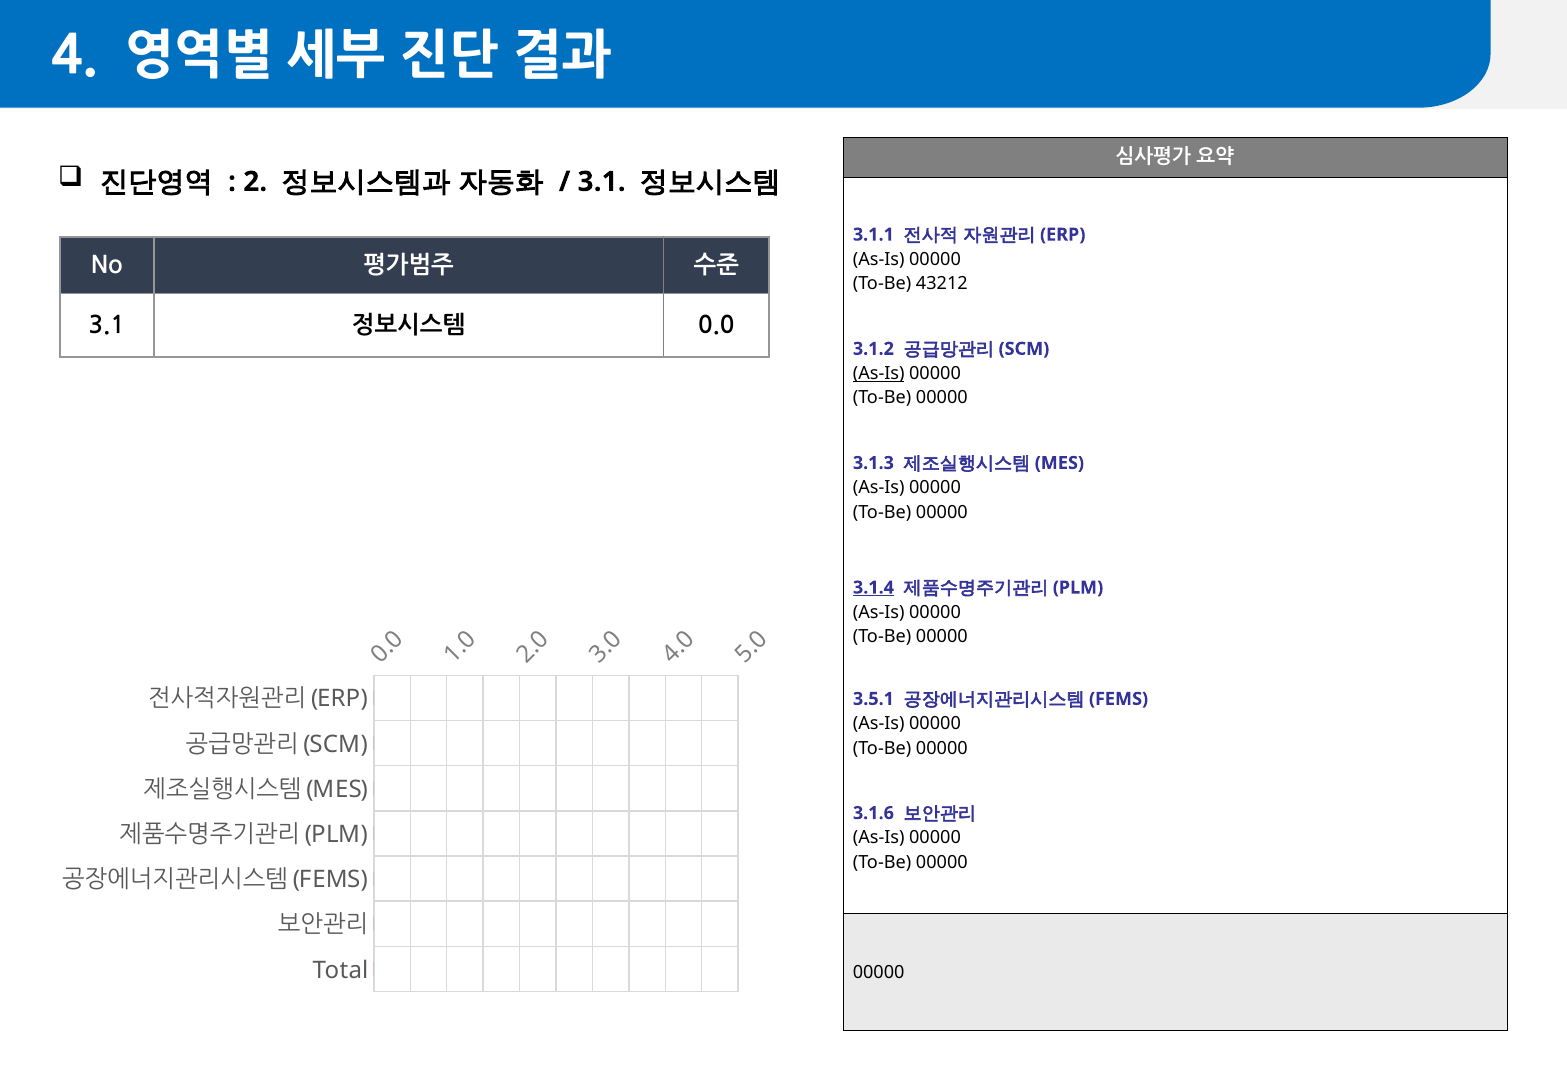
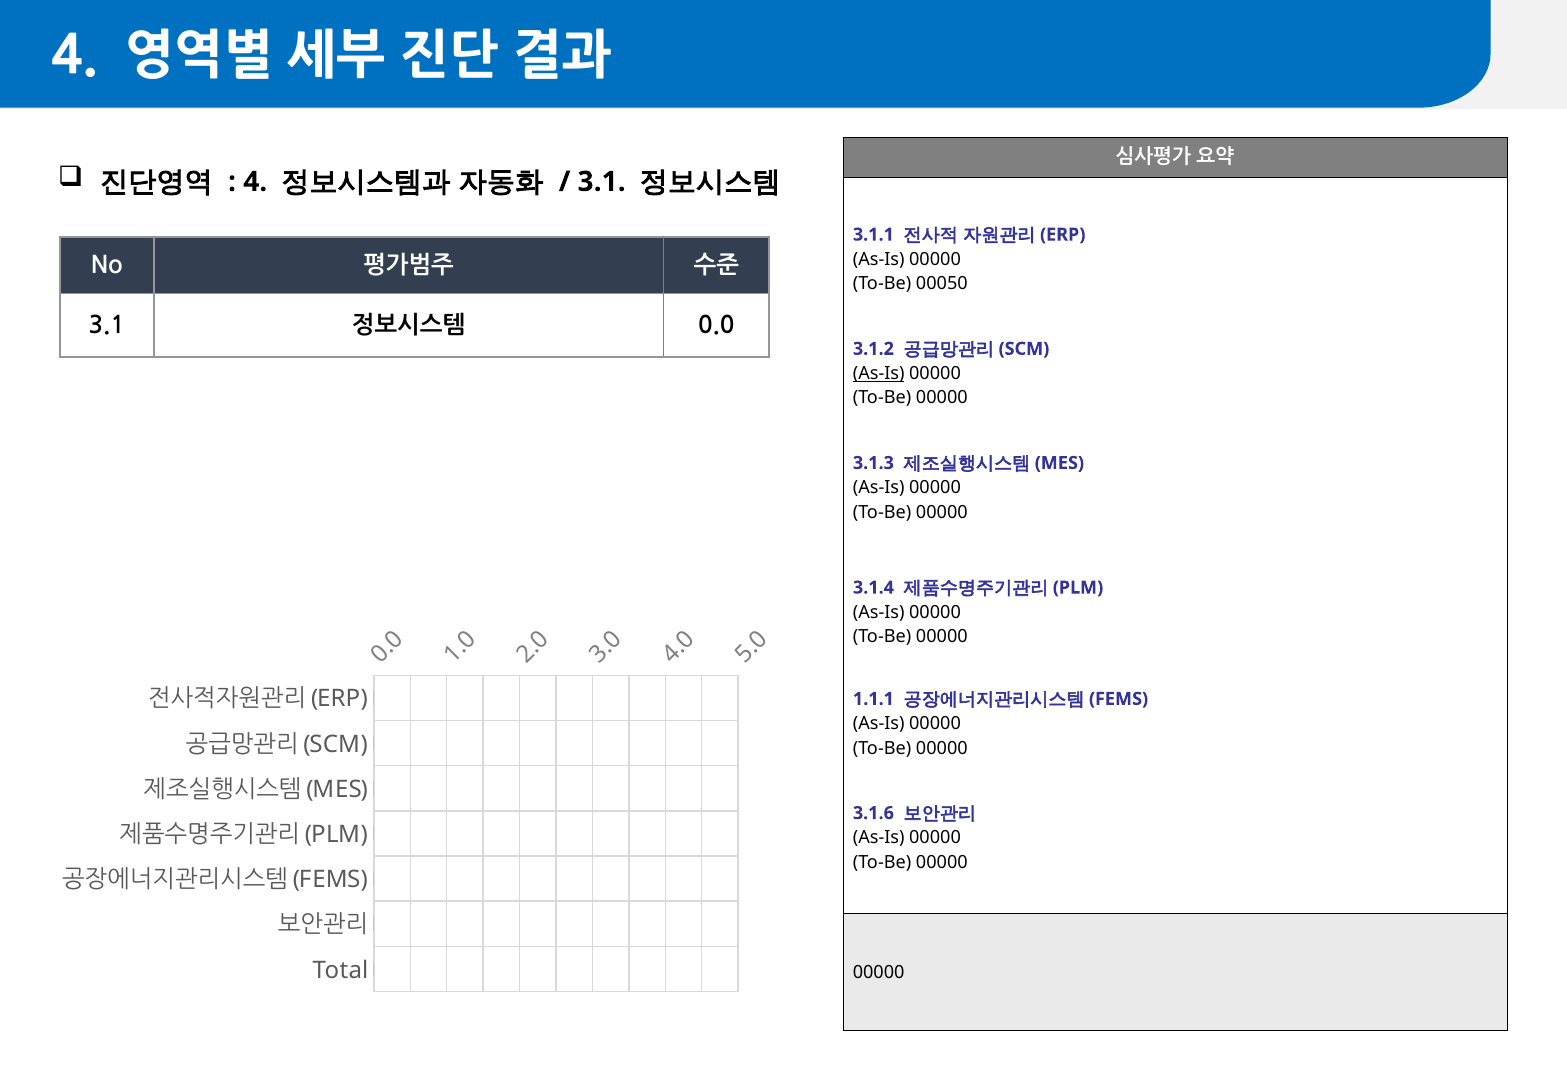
2 at (255, 182): 2 -> 4
43212: 43212 -> 00050
3.1.4 underline: present -> none
3.5.1: 3.5.1 -> 1.1.1
